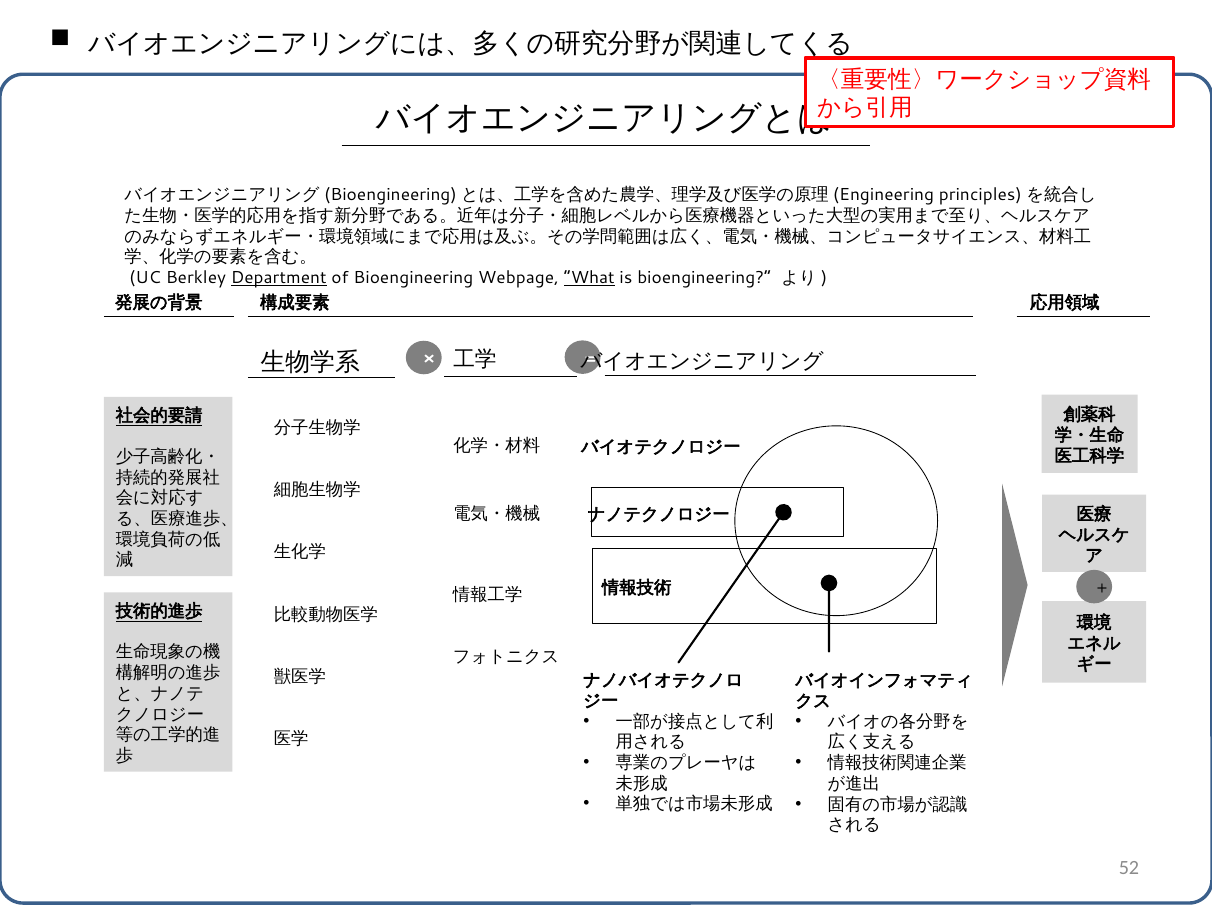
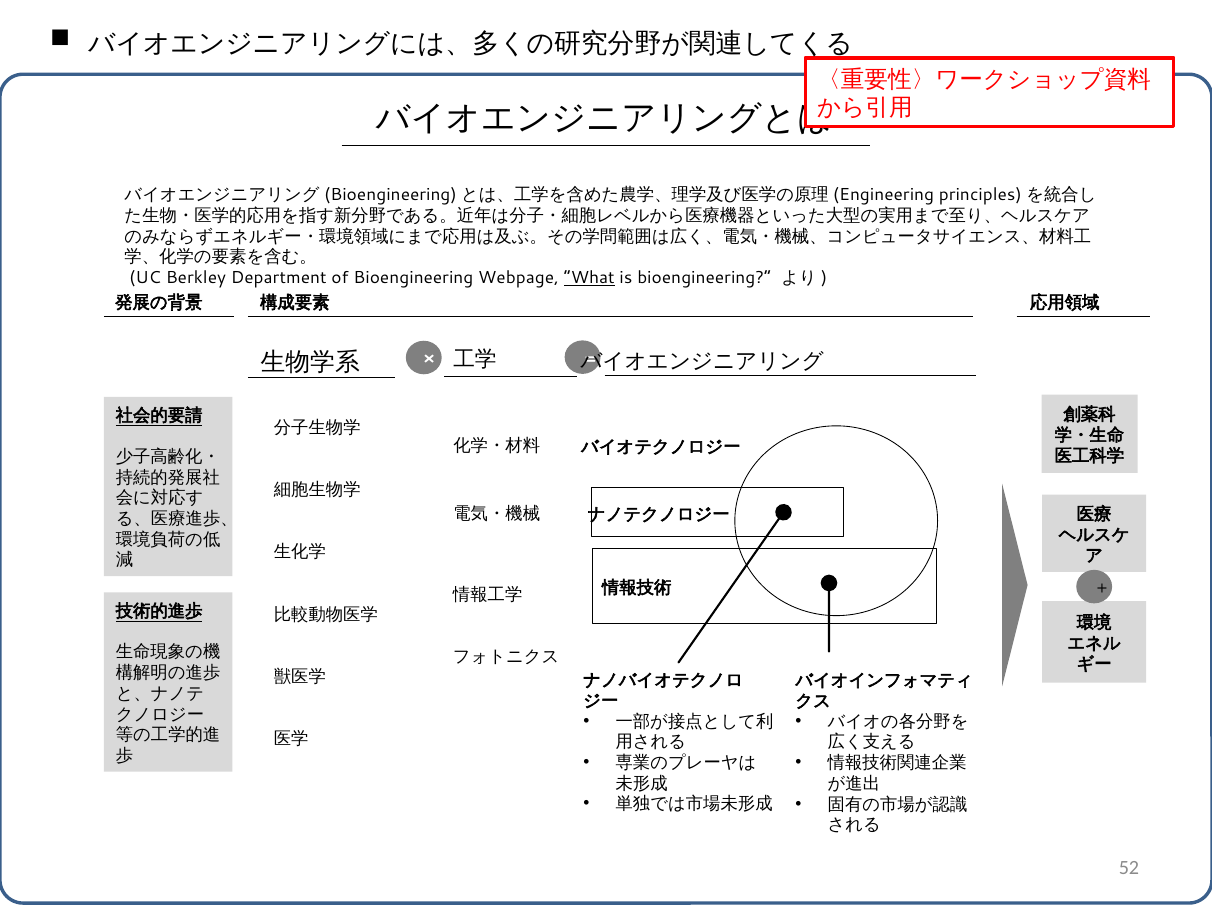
Department underline: present -> none
